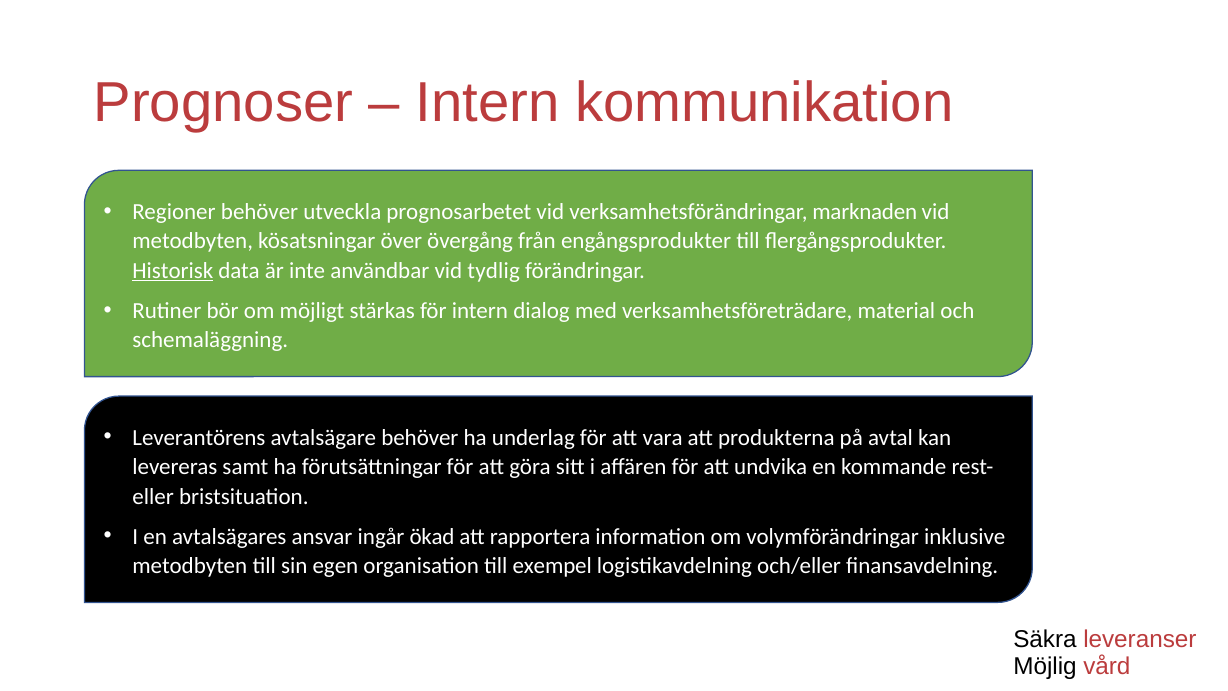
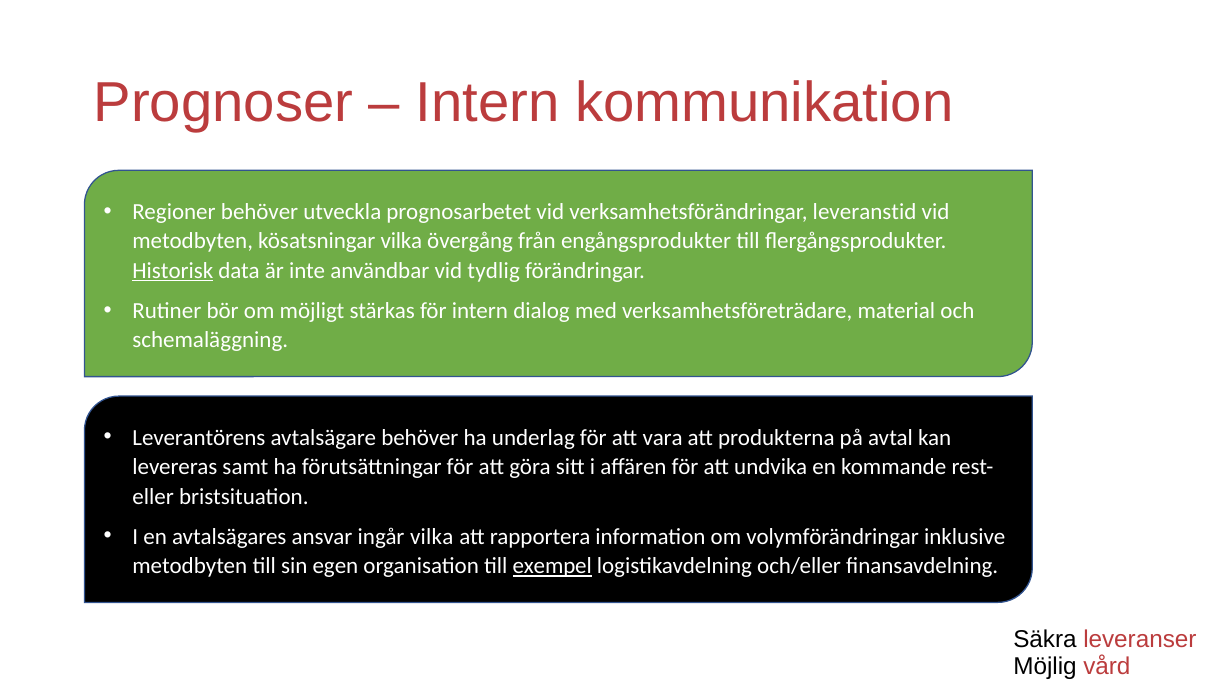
marknaden: marknaden -> leveranstid
kösatsningar över: över -> vilka
ingår ökad: ökad -> vilka
exempel underline: none -> present
